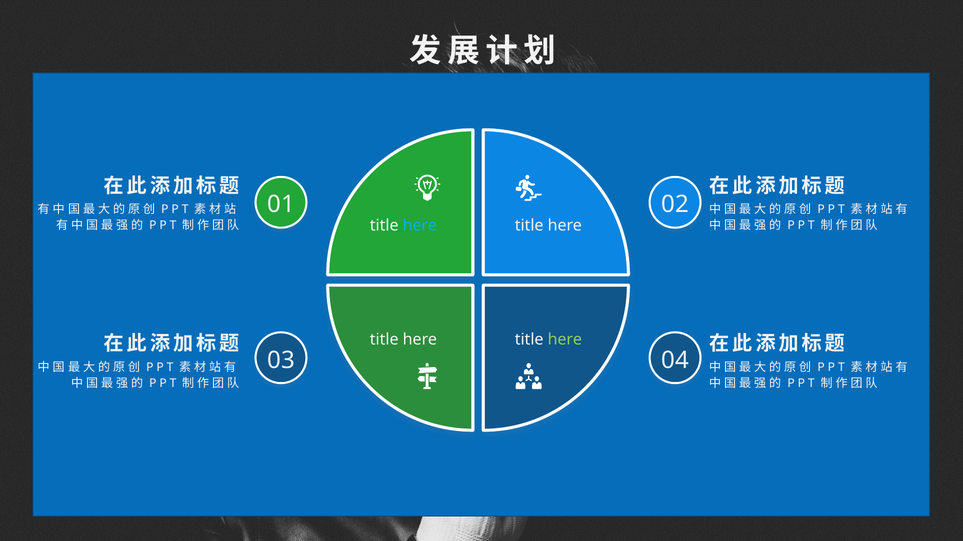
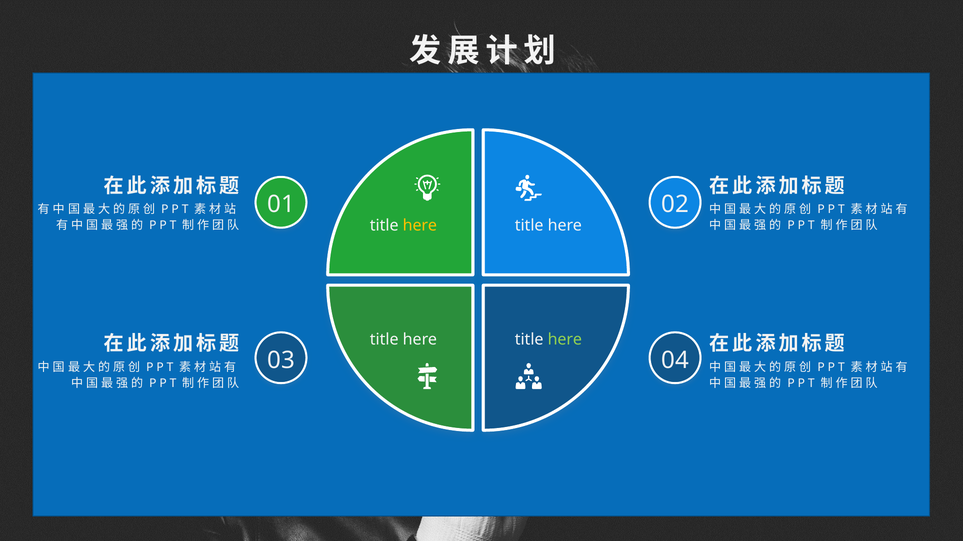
here at (420, 226) colour: light blue -> yellow
